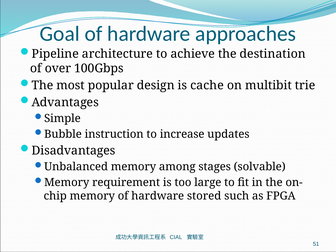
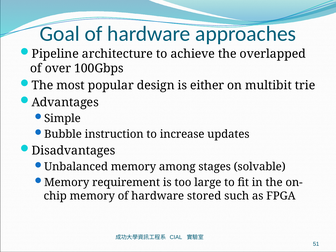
destination: destination -> overlapped
cache: cache -> either
